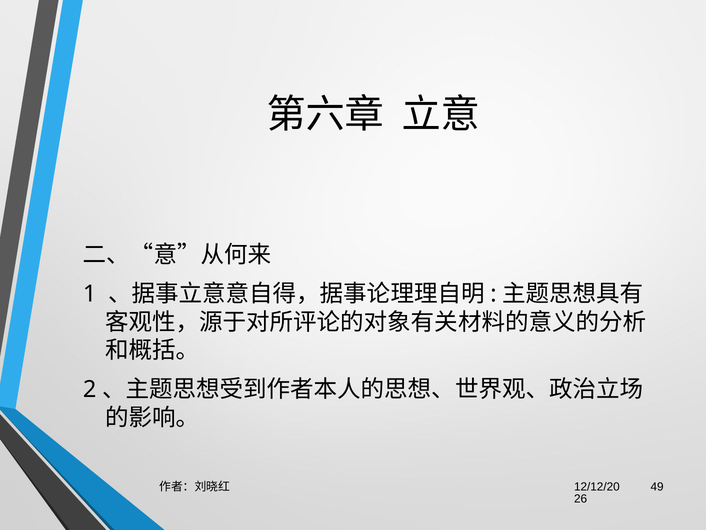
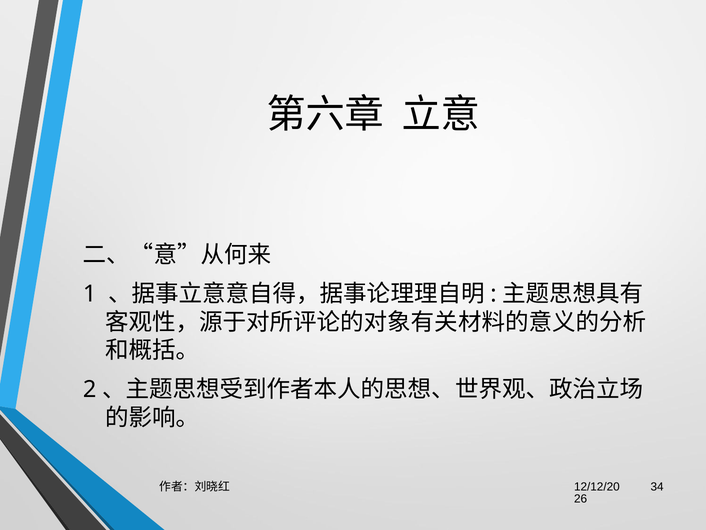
49: 49 -> 34
